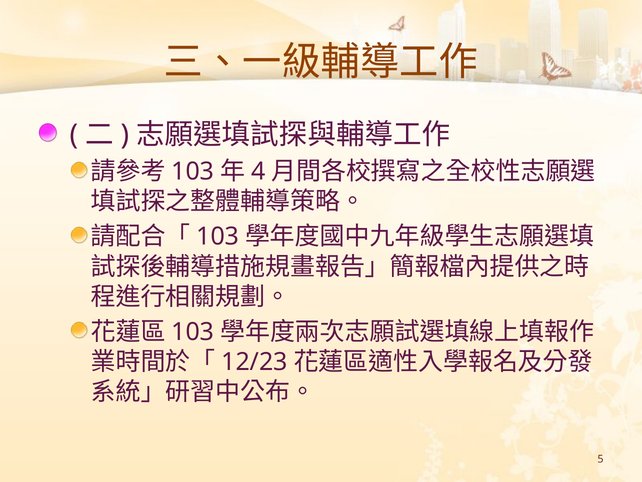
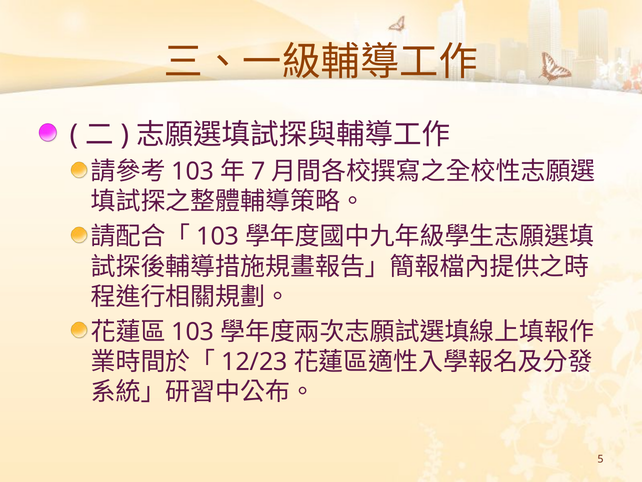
4: 4 -> 7
